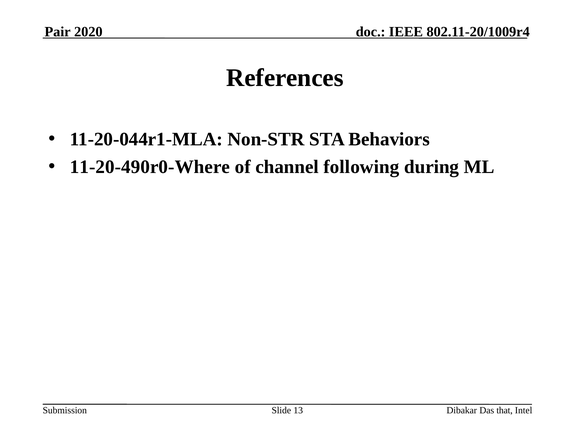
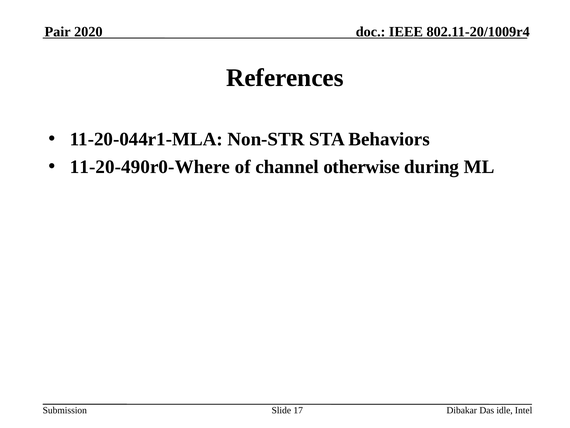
following: following -> otherwise
13: 13 -> 17
that: that -> idle
